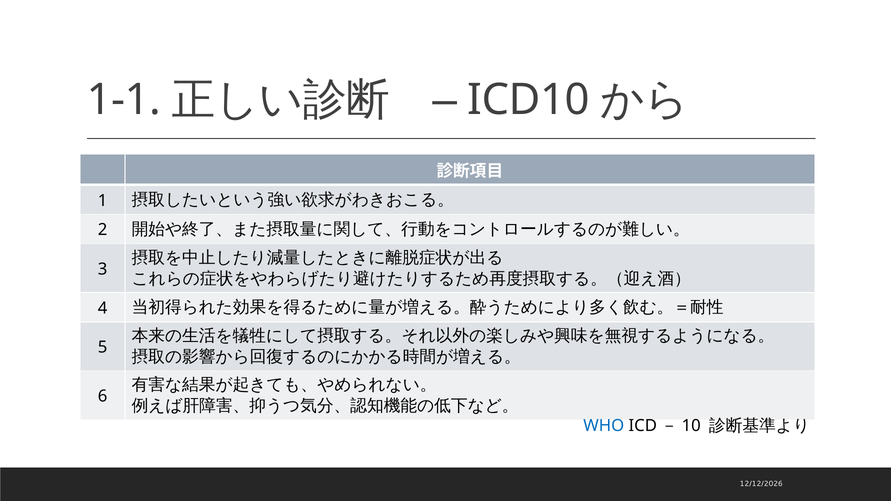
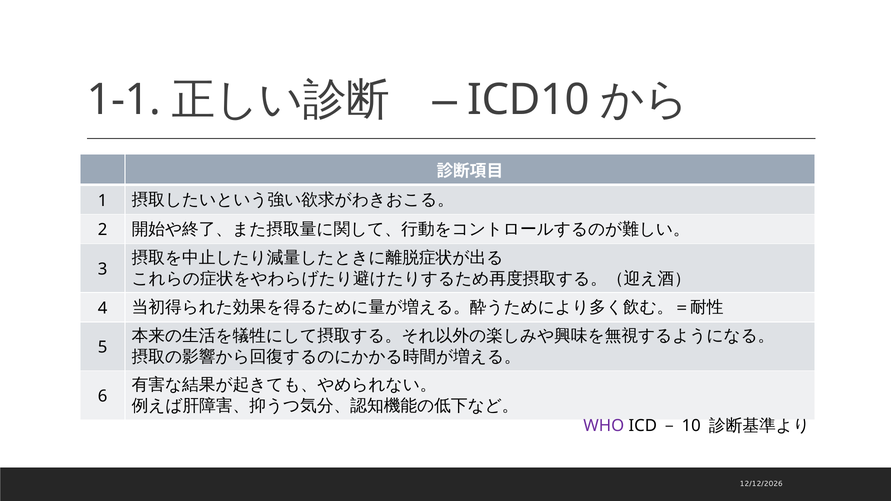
WHO colour: blue -> purple
